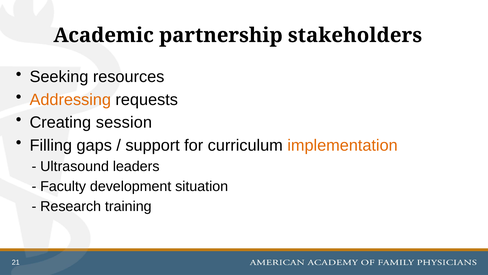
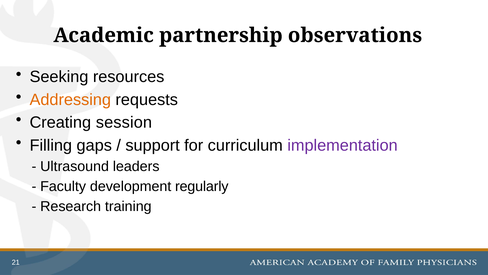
stakeholders: stakeholders -> observations
implementation colour: orange -> purple
situation: situation -> regularly
